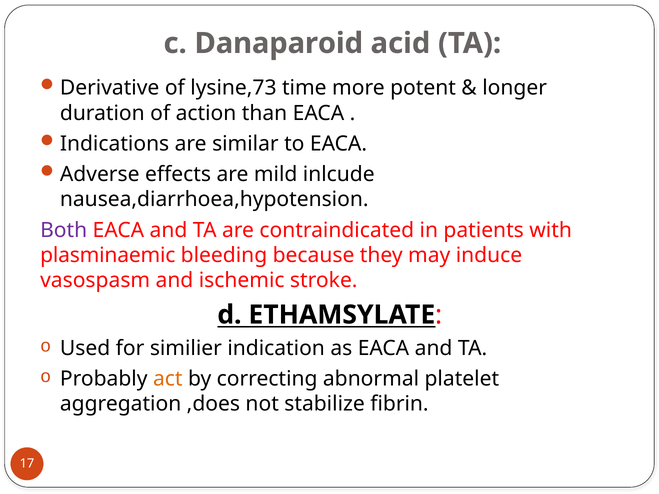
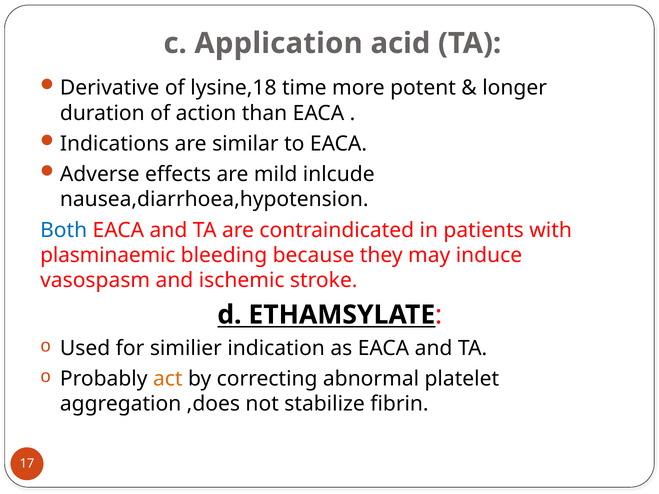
Danaparoid: Danaparoid -> Application
lysine,73: lysine,73 -> lysine,18
Both colour: purple -> blue
